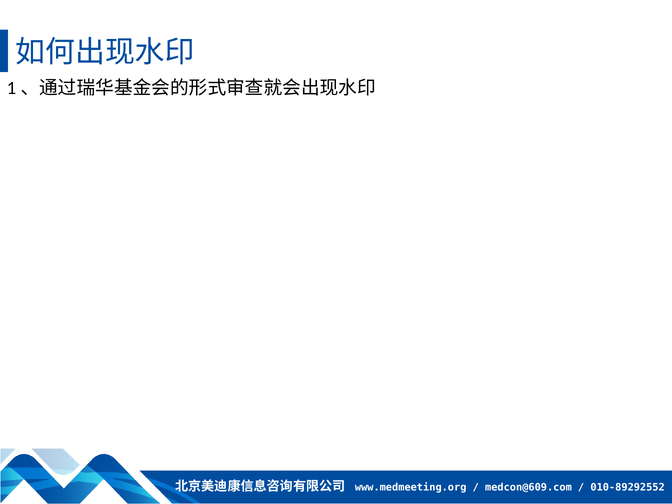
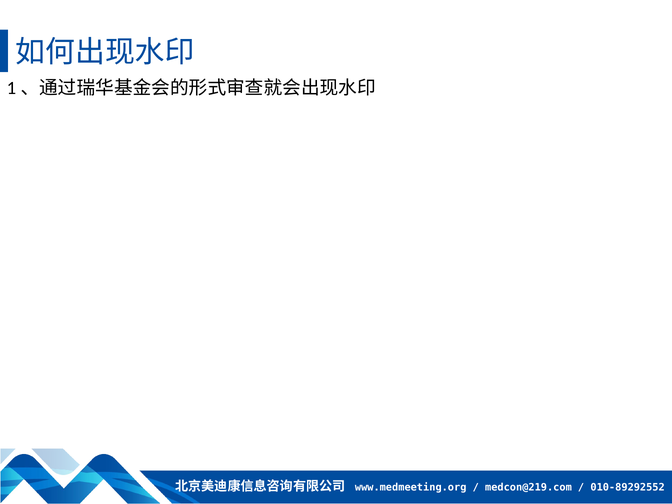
medcon@609.com: medcon@609.com -> medcon@219.com
